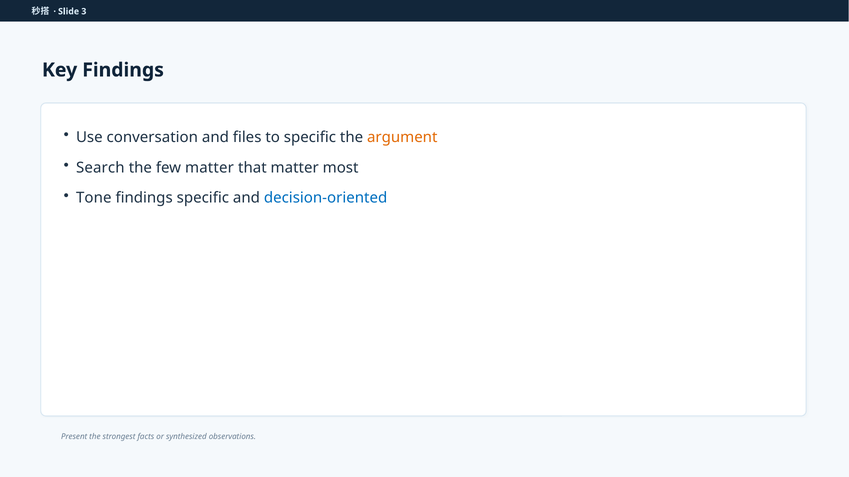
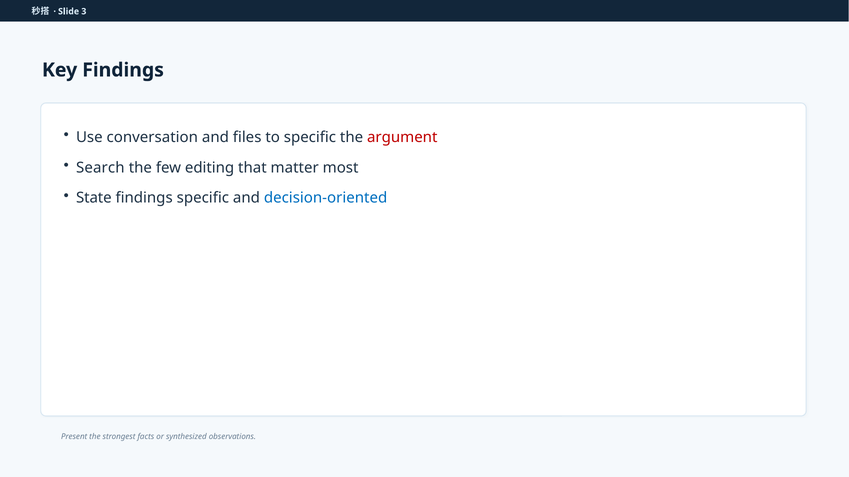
argument colour: orange -> red
few matter: matter -> editing
Tone: Tone -> State
